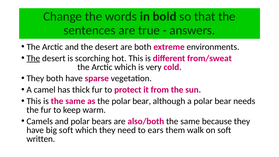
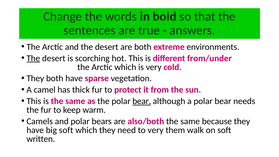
from/sweat: from/sweat -> from/under
bear at (142, 101) underline: none -> present
to ears: ears -> very
